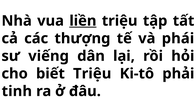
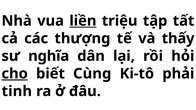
phái: phái -> thấy
viếng: viếng -> nghĩa
cho underline: none -> present
biết Triệu: Triệu -> Cùng
